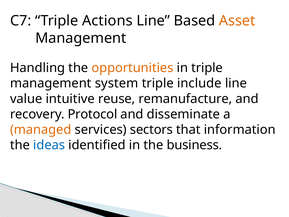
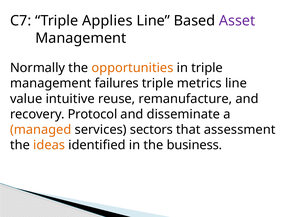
Actions: Actions -> Applies
Asset colour: orange -> purple
Handling: Handling -> Normally
system: system -> failures
include: include -> metrics
information: information -> assessment
ideas colour: blue -> orange
